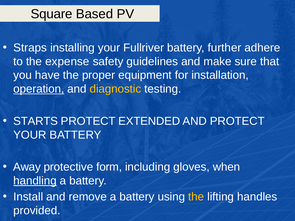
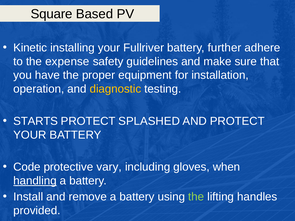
Straps: Straps -> Kinetic
operation underline: present -> none
EXTENDED: EXTENDED -> SPLASHED
Away: Away -> Code
form: form -> vary
the at (196, 197) colour: yellow -> light green
